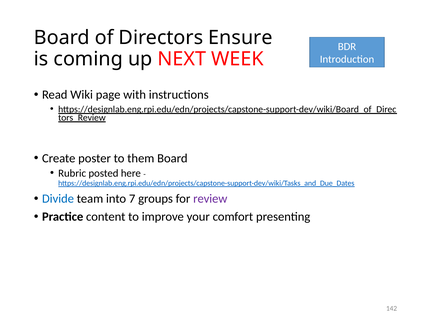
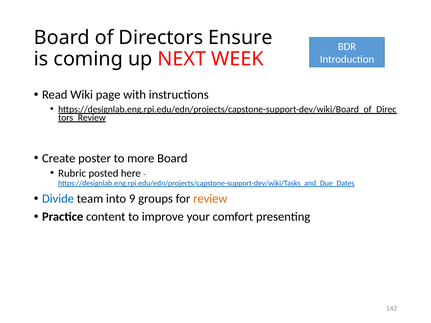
them: them -> more
7: 7 -> 9
review colour: purple -> orange
